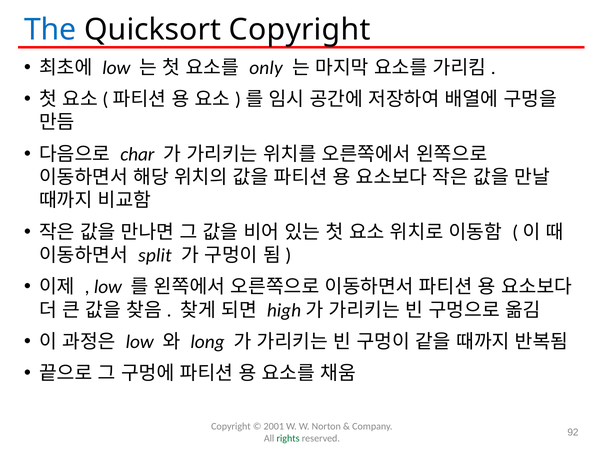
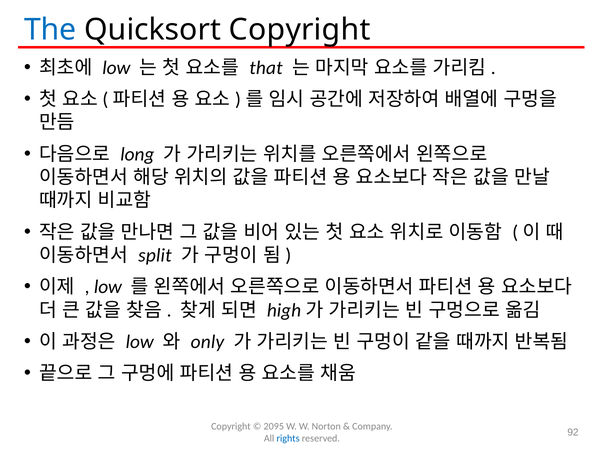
only: only -> that
char: char -> long
long: long -> only
2001: 2001 -> 2095
rights colour: green -> blue
